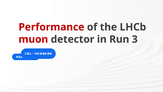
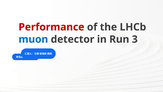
muon colour: red -> blue
